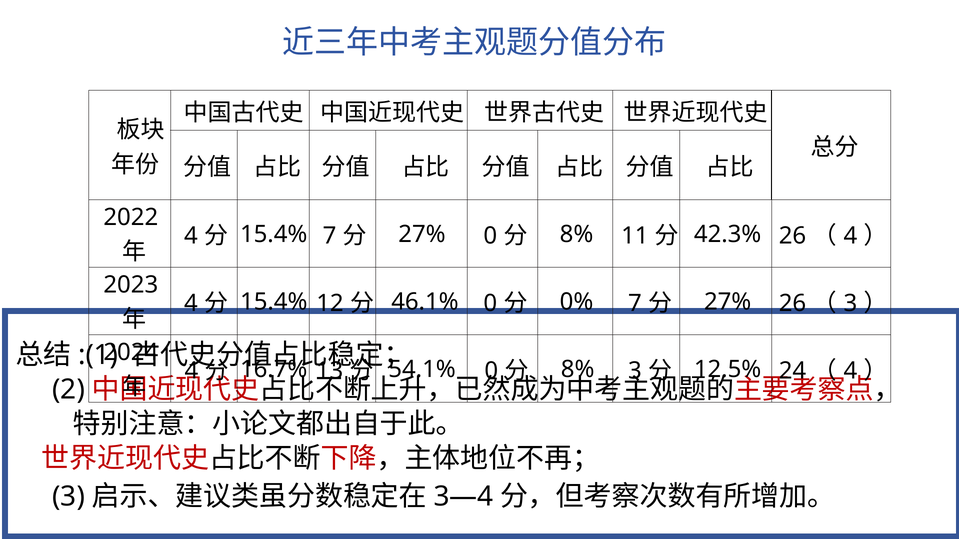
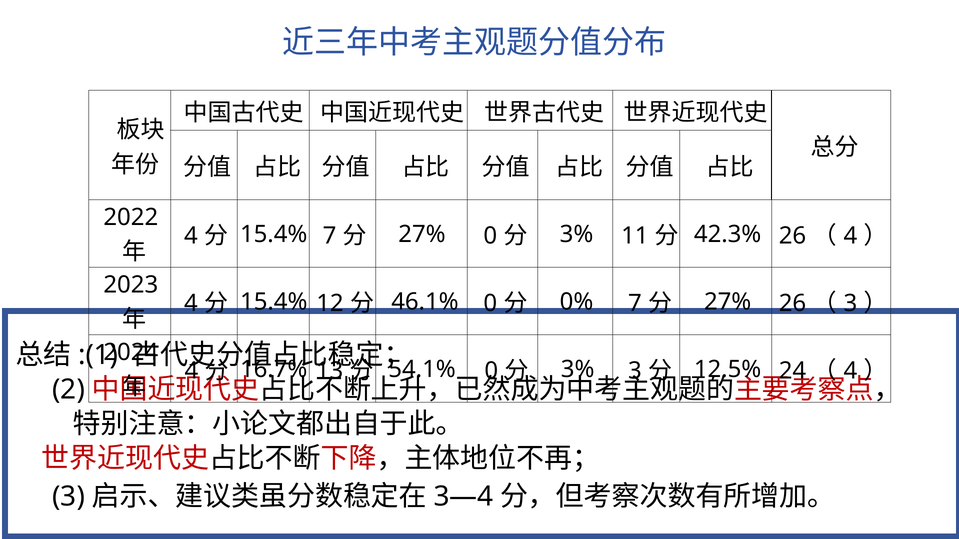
8% at (577, 235): 8% -> 3%
8% at (578, 370): 8% -> 3%
